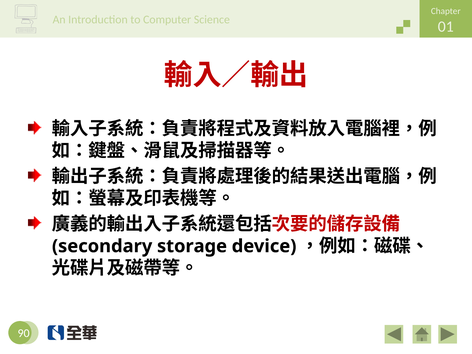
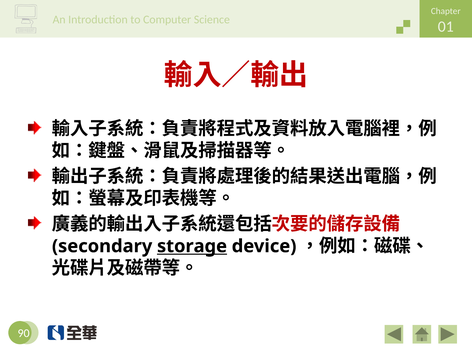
storage underline: none -> present
